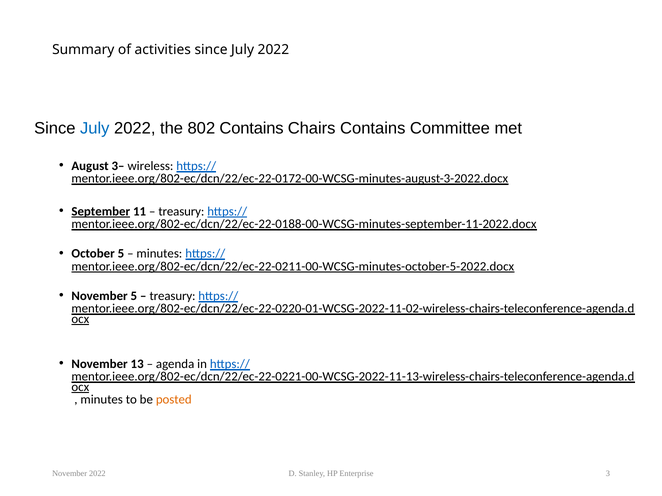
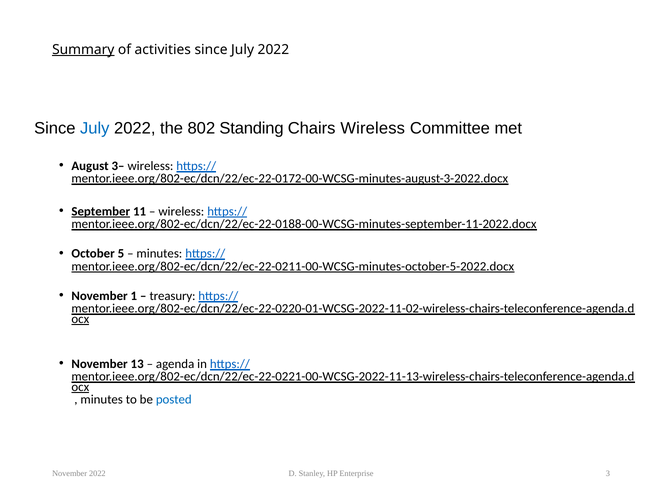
Summary underline: none -> present
802 Contains: Contains -> Standing
Chairs Contains: Contains -> Wireless
treasury at (181, 212): treasury -> wireless
November 5: 5 -> 1
posted colour: orange -> blue
